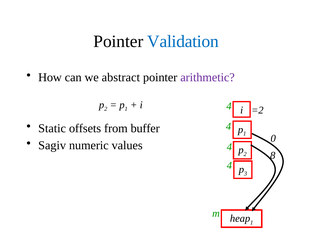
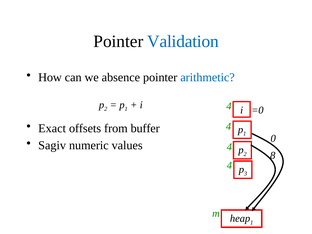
abstract: abstract -> absence
arithmetic colour: purple -> blue
=2: =2 -> =0
Static: Static -> Exact
